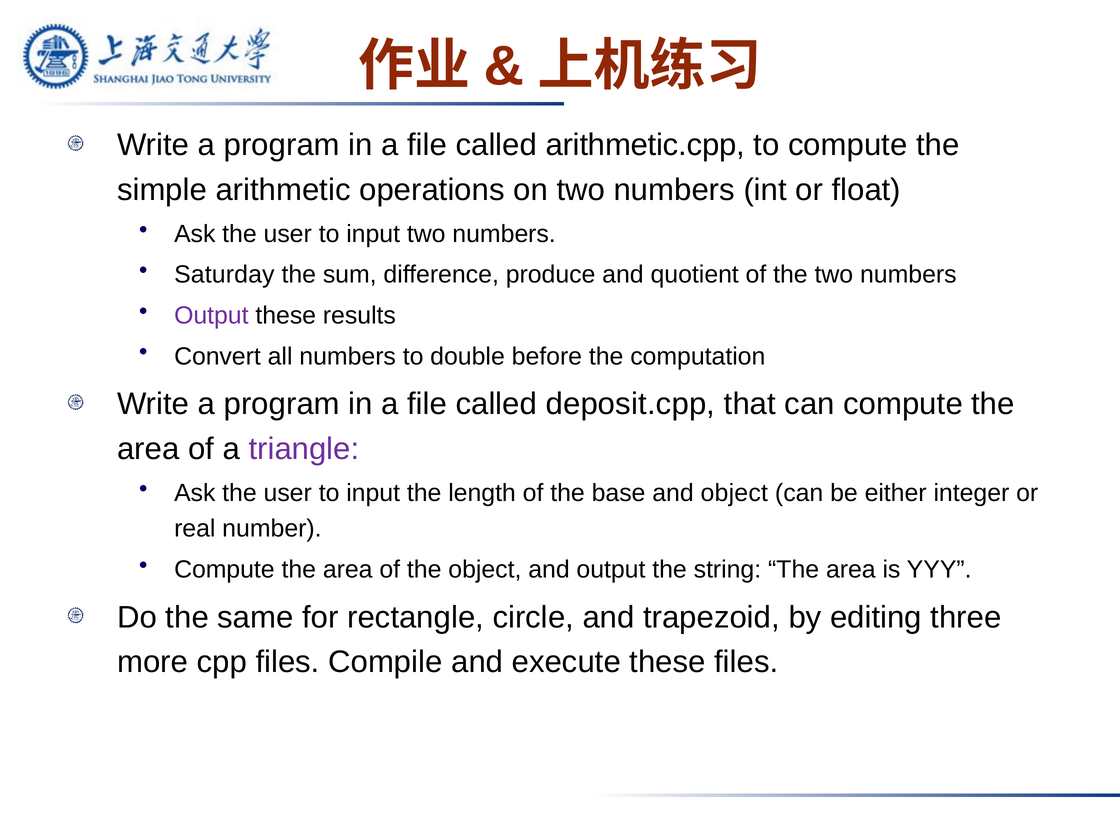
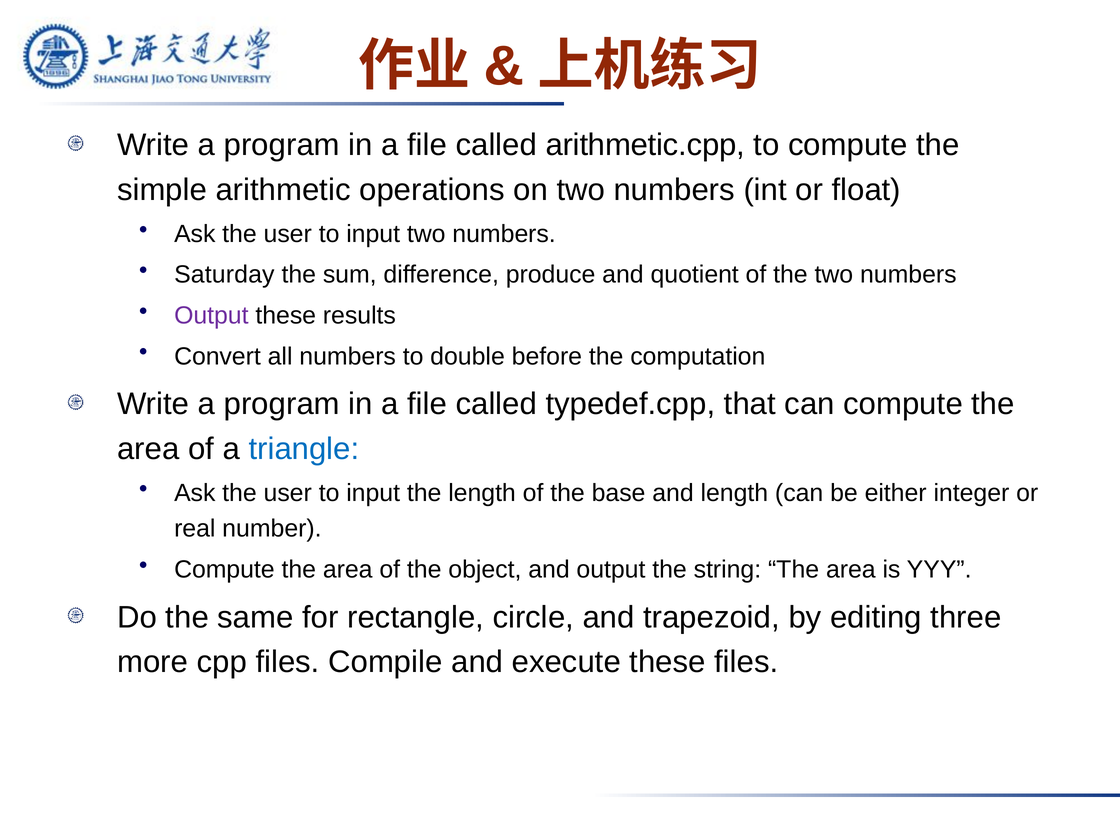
deposit.cpp: deposit.cpp -> typedef.cpp
triangle colour: purple -> blue
and object: object -> length
